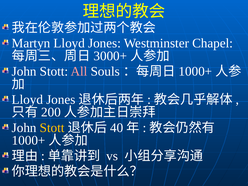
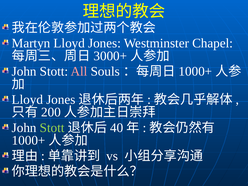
Stott at (52, 128) colour: yellow -> light green
